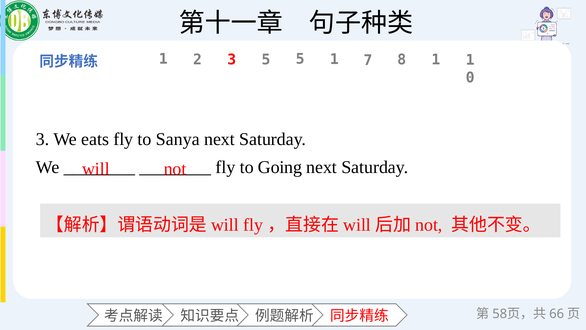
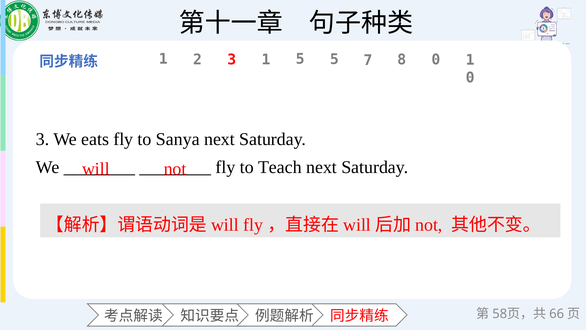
2 5: 5 -> 1
5 1: 1 -> 5
8 1: 1 -> 0
Going: Going -> Teach
